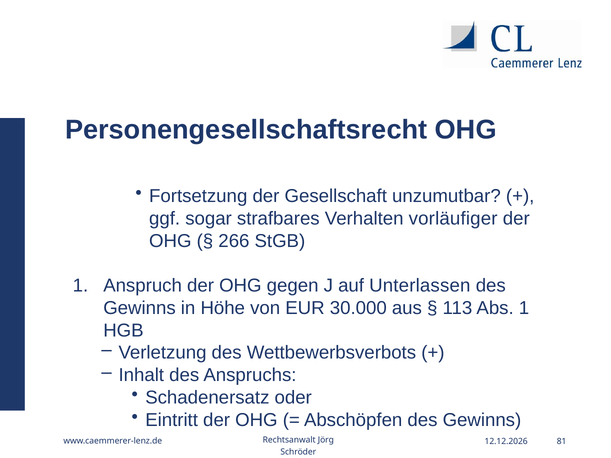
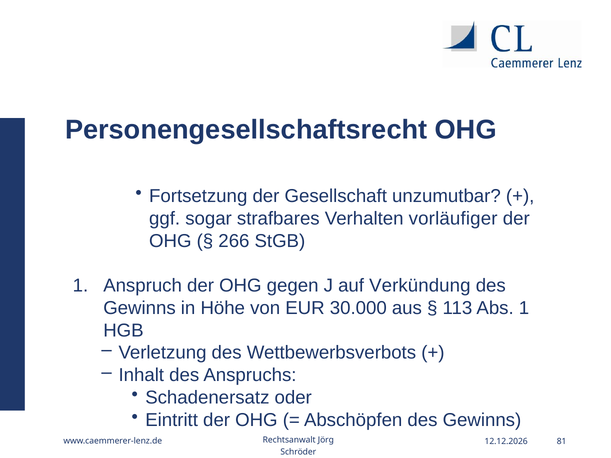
Unterlassen: Unterlassen -> Verkündung
